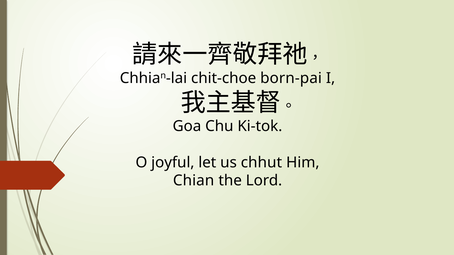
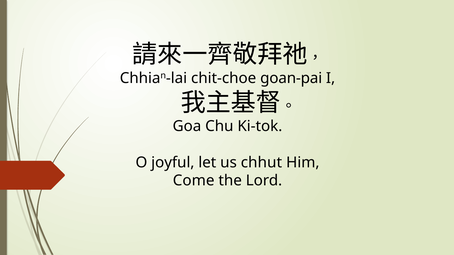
born-pai: born-pai -> goan-pai
Chian: Chian -> Come
